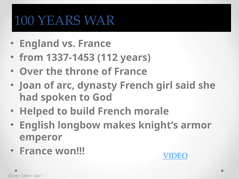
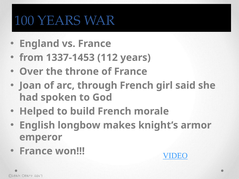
dynasty: dynasty -> through
